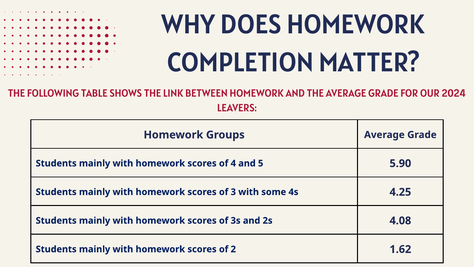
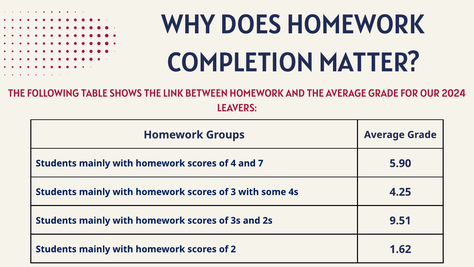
5: 5 -> 7
4.08: 4.08 -> 9.51
